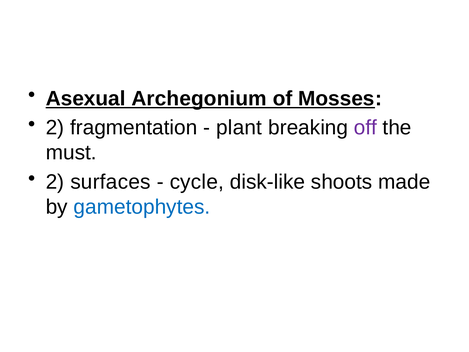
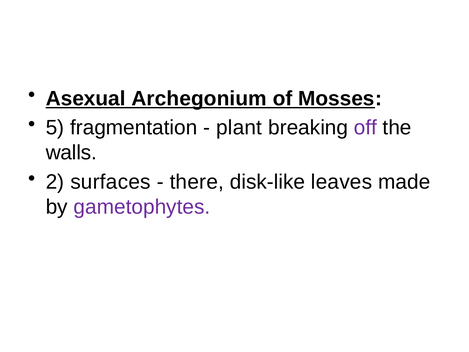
2 at (55, 128): 2 -> 5
must: must -> walls
cycle: cycle -> there
shoots: shoots -> leaves
gametophytes colour: blue -> purple
